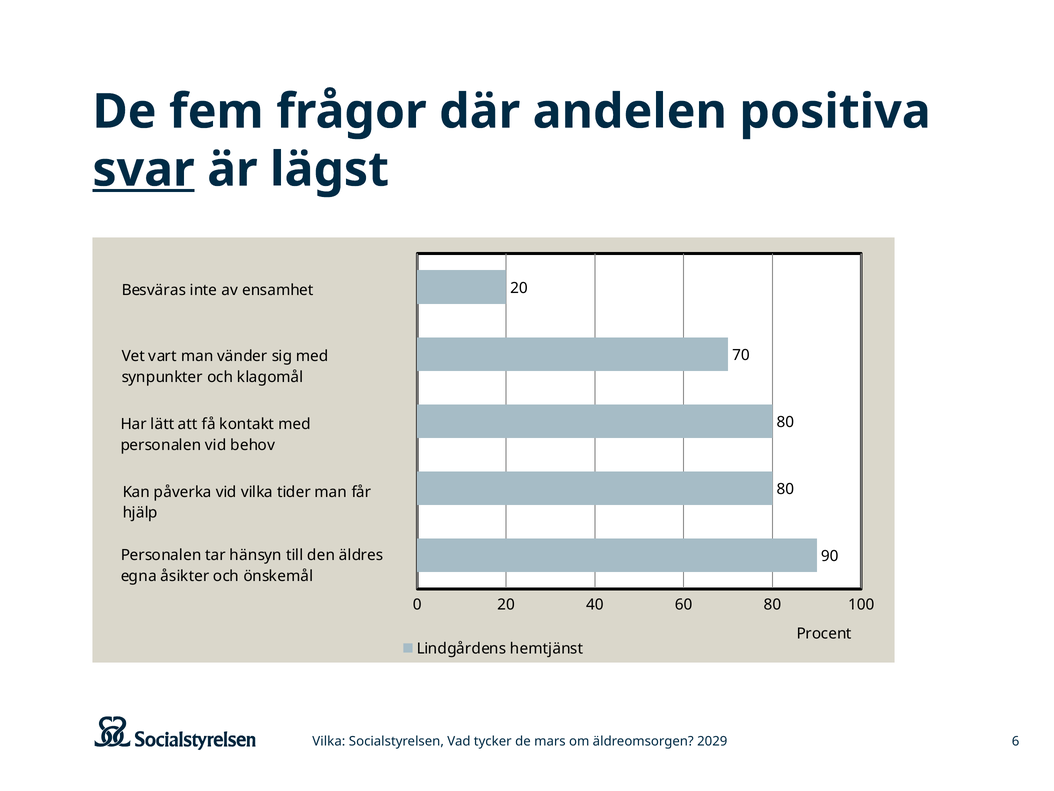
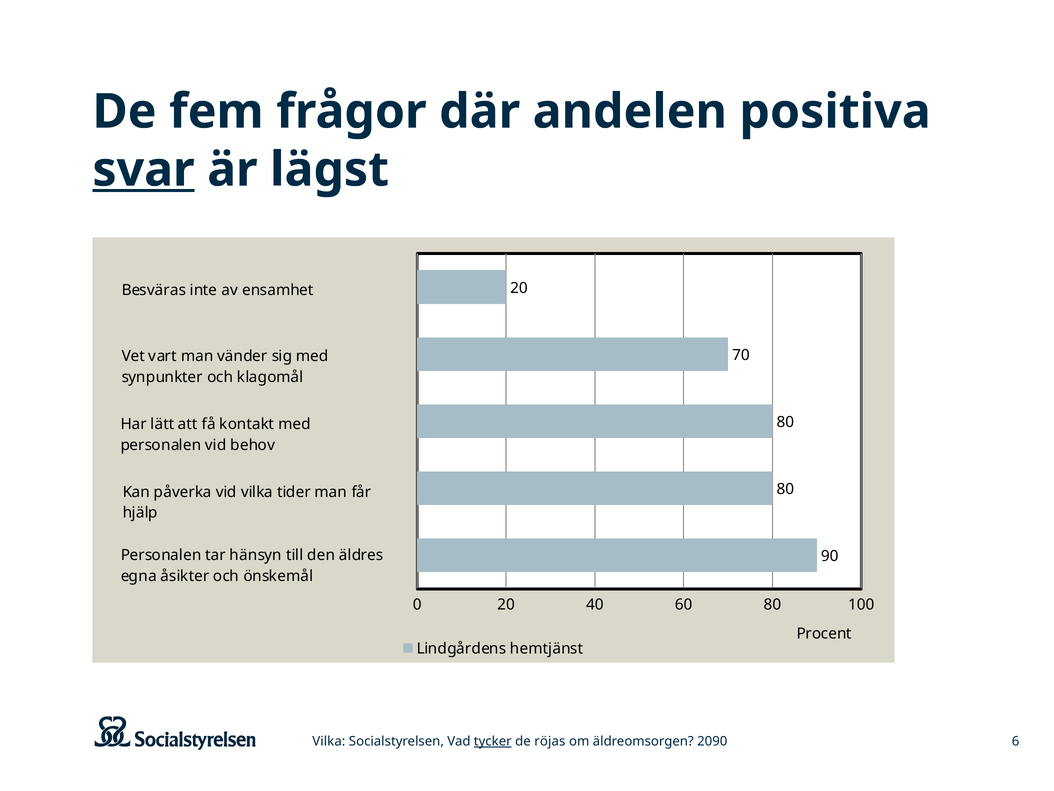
tycker underline: none -> present
mars: mars -> röjas
2029: 2029 -> 2090
